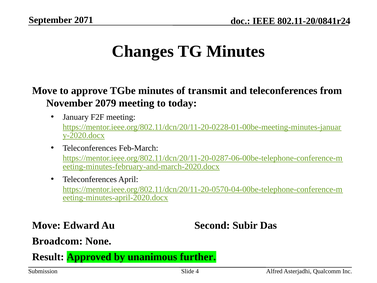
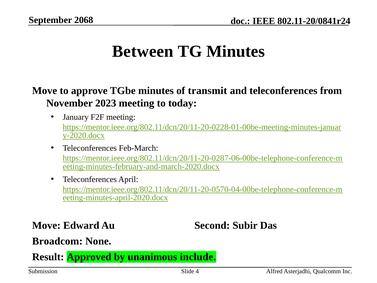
2071: 2071 -> 2068
Changes: Changes -> Between
2079: 2079 -> 2023
further: further -> include
